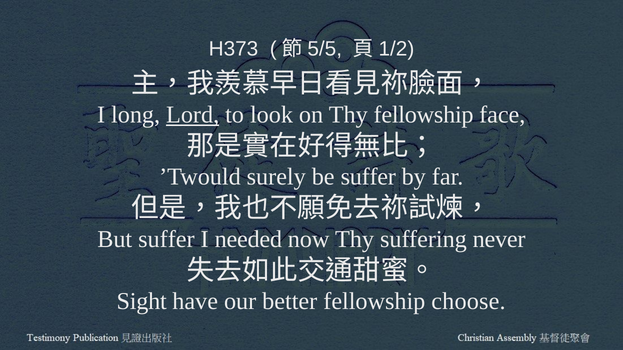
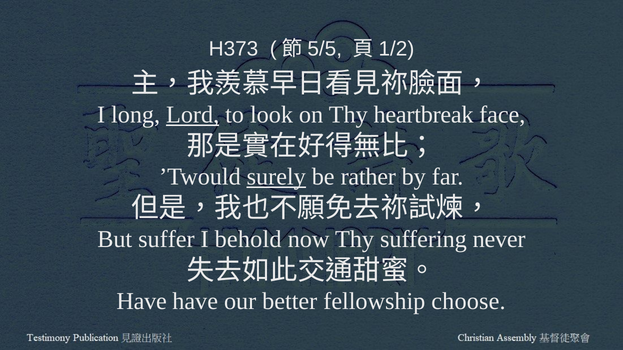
Thy fellowship: fellowship -> heartbreak
surely underline: none -> present
be suffer: suffer -> rather
needed: needed -> behold
Sight at (142, 302): Sight -> Have
